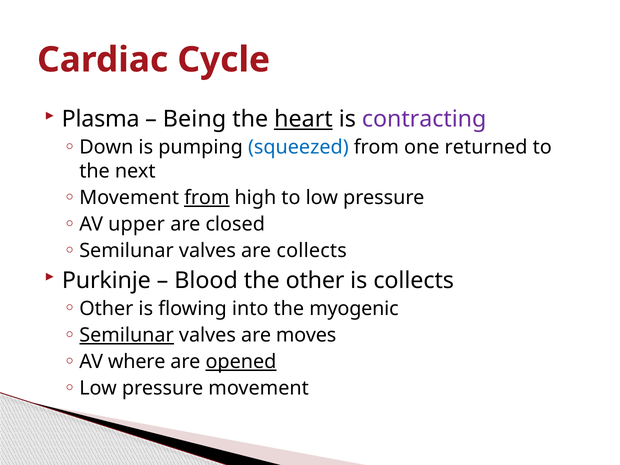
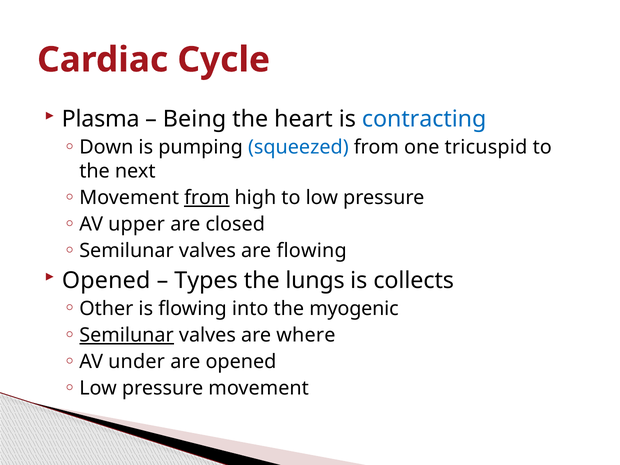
heart underline: present -> none
contracting colour: purple -> blue
returned: returned -> tricuspid
are collects: collects -> flowing
Purkinje at (106, 280): Purkinje -> Opened
Blood: Blood -> Types
the other: other -> lungs
moves: moves -> where
where: where -> under
opened at (241, 362) underline: present -> none
